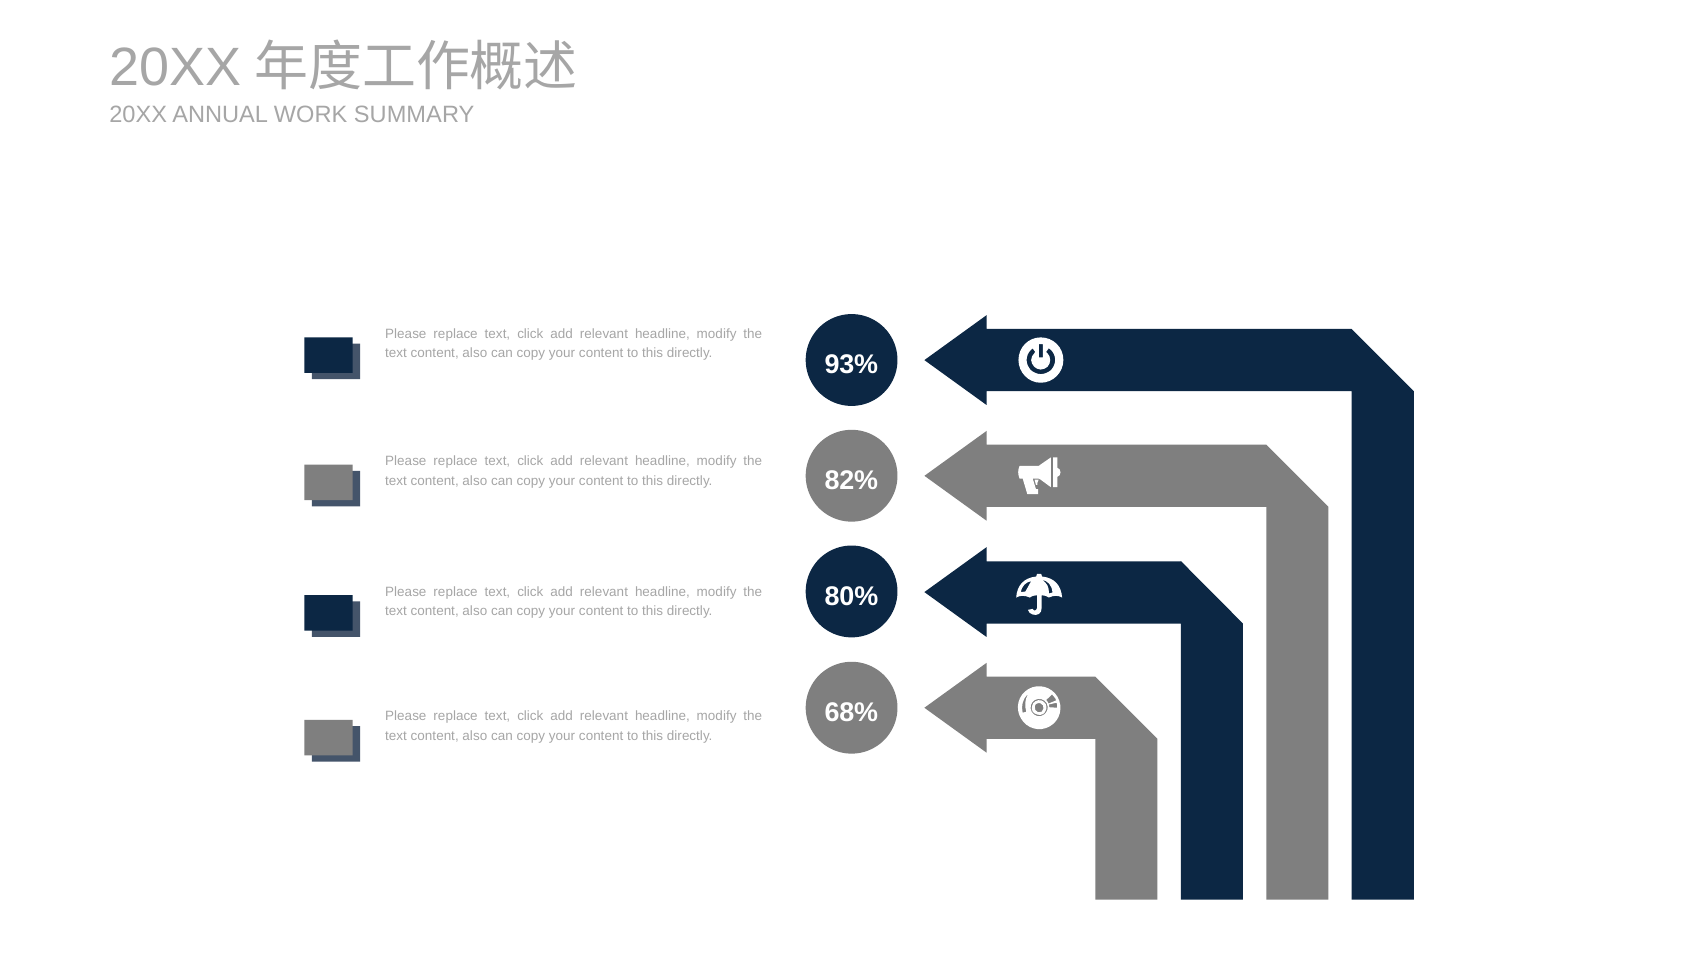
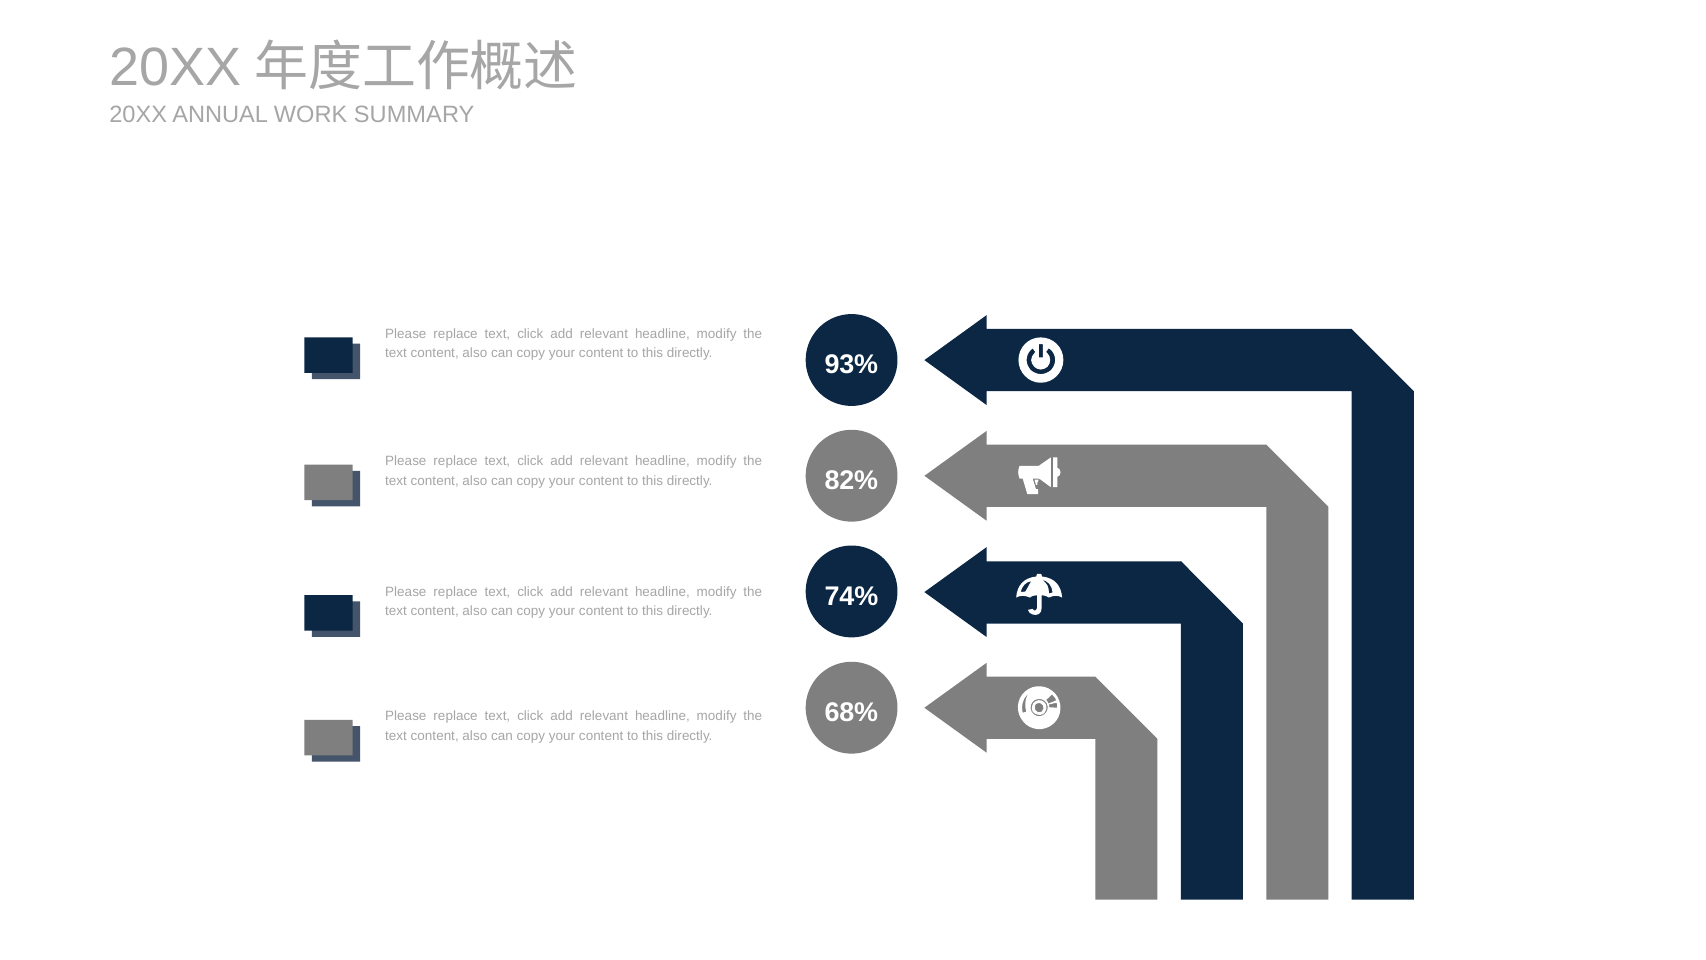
80%: 80% -> 74%
